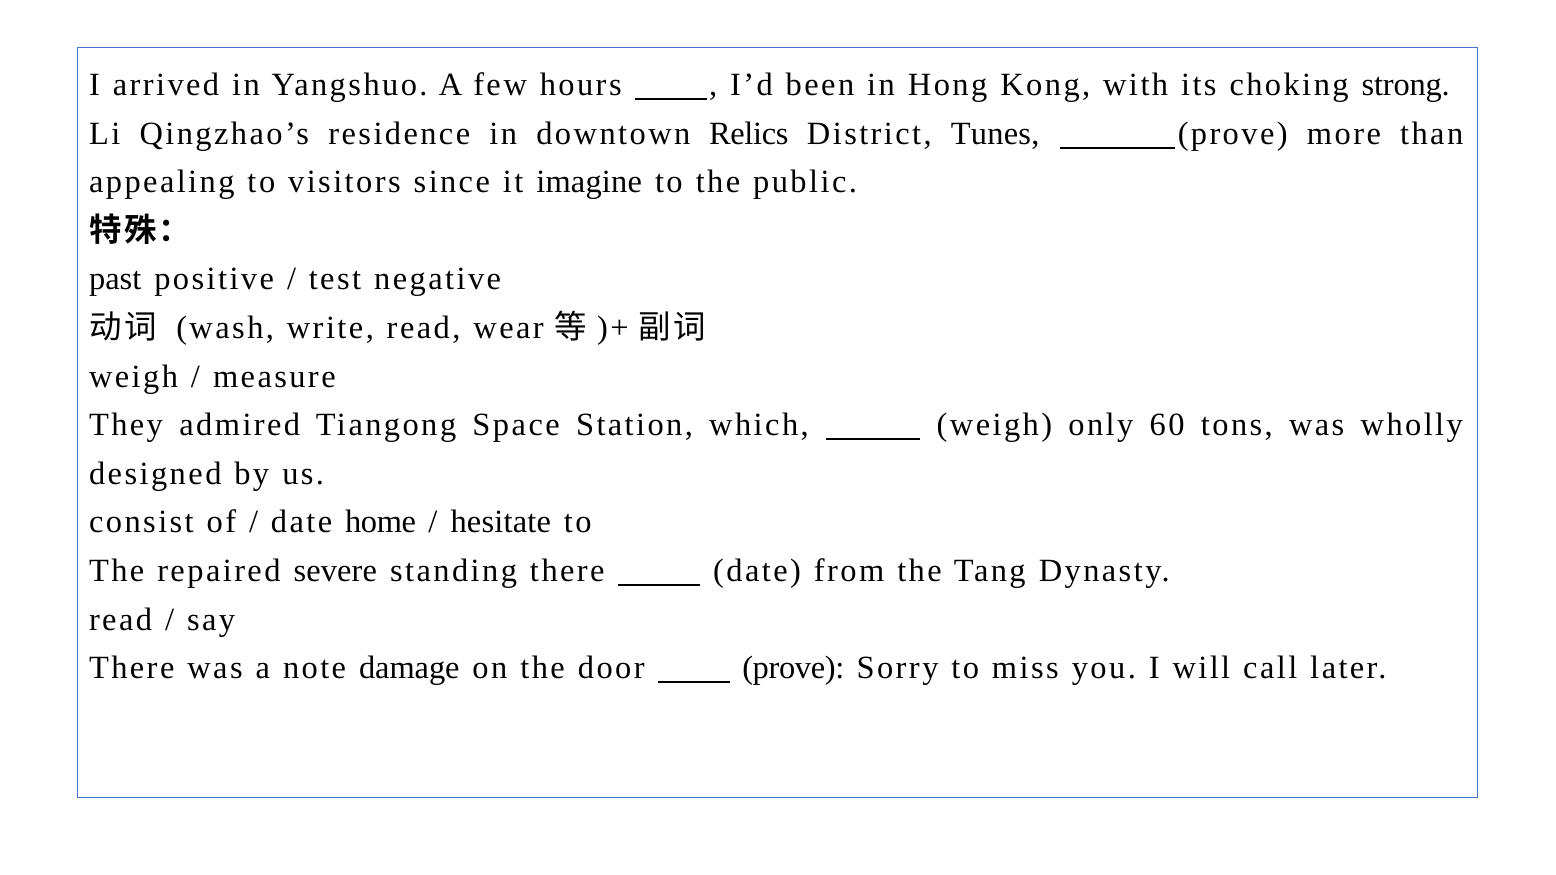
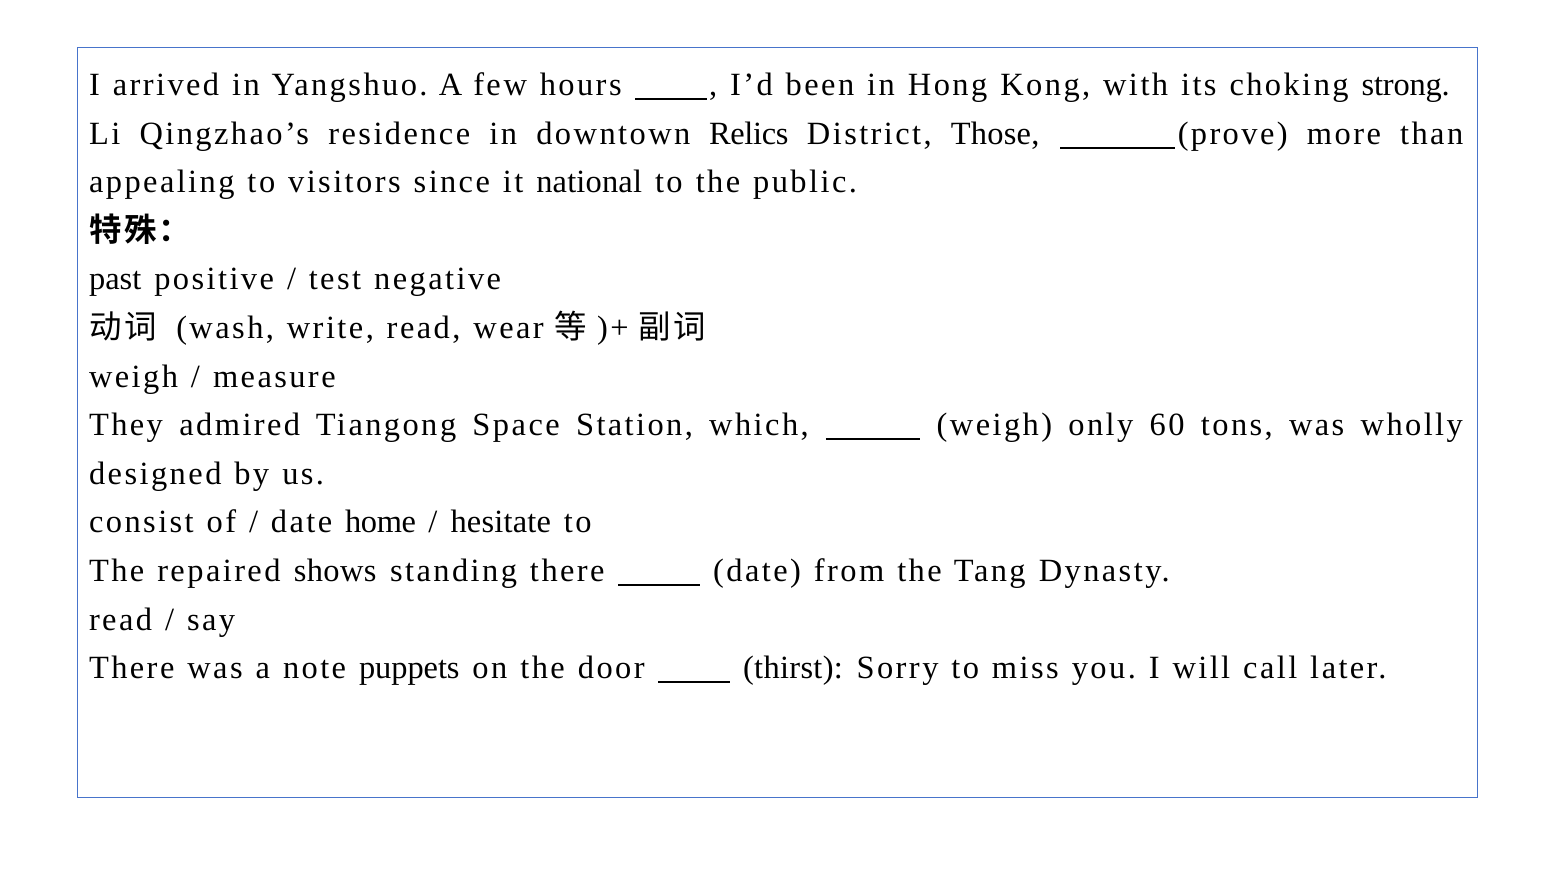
Tunes: Tunes -> Those
imagine: imagine -> national
severe: severe -> shows
damage: damage -> puppets
door prove: prove -> thirst
